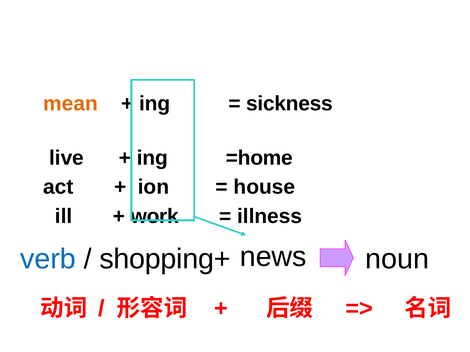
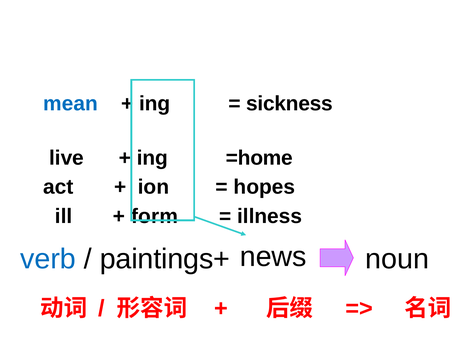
mean colour: orange -> blue
house: house -> hopes
work: work -> form
shopping+: shopping+ -> paintings+
